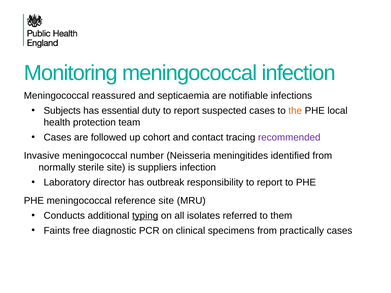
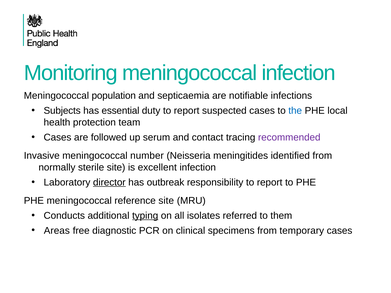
reassured: reassured -> population
the colour: orange -> blue
cohort: cohort -> serum
suppliers: suppliers -> excellent
director underline: none -> present
Faints: Faints -> Areas
practically: practically -> temporary
